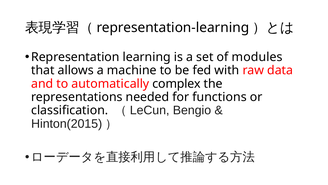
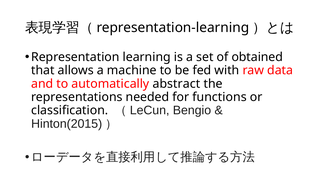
modules: modules -> obtained
complex: complex -> abstract
